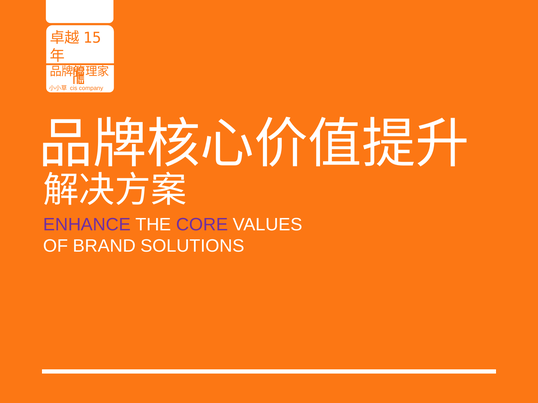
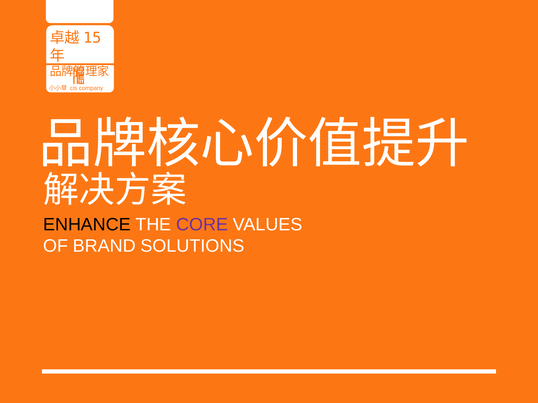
ENHANCE colour: purple -> black
